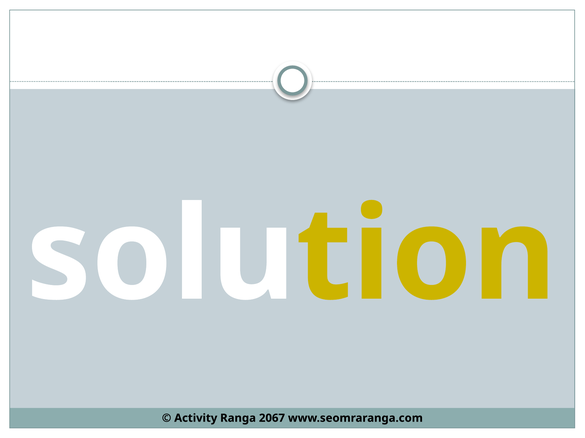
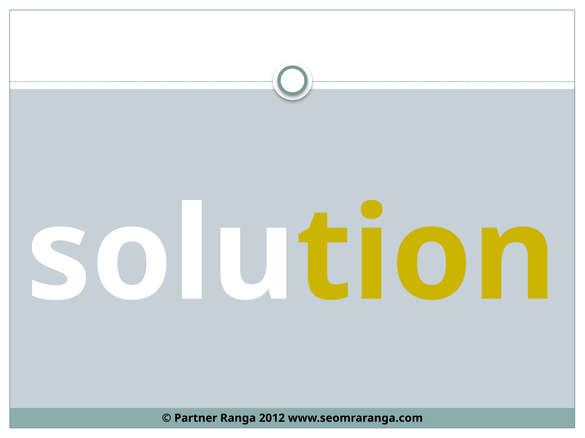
Activity: Activity -> Partner
2067: 2067 -> 2012
